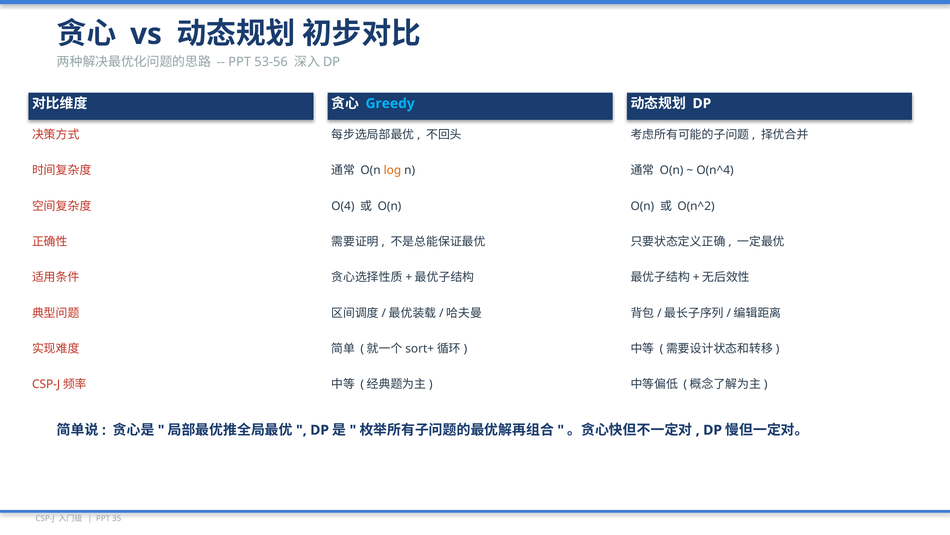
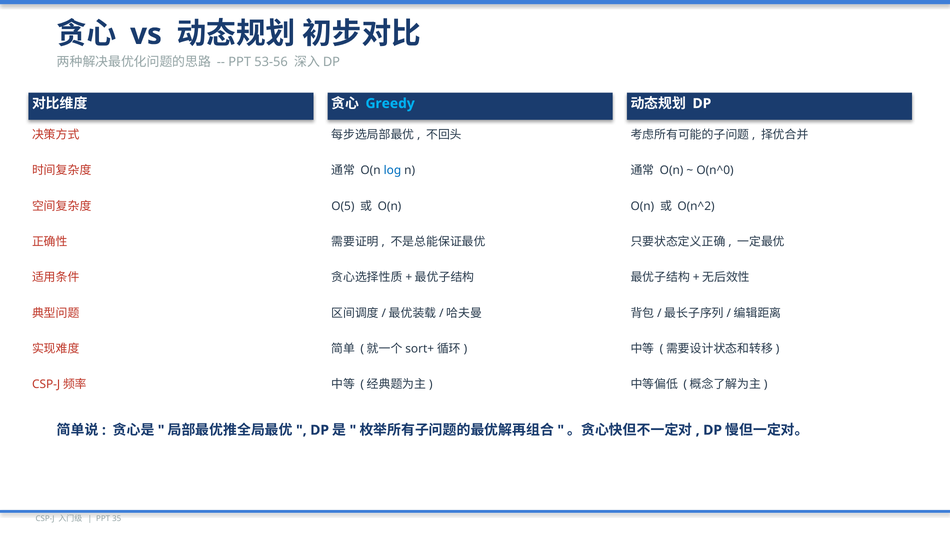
log colour: orange -> blue
O(n^4: O(n^4 -> O(n^0
O(4: O(4 -> O(5
